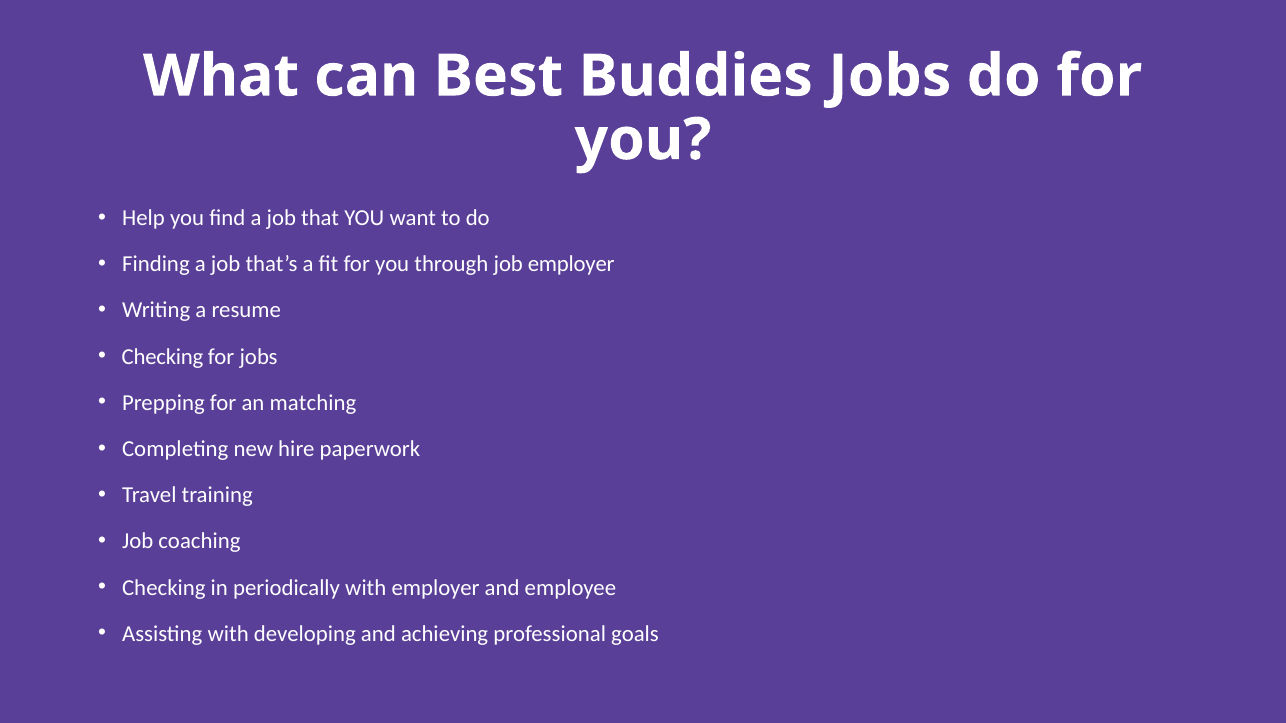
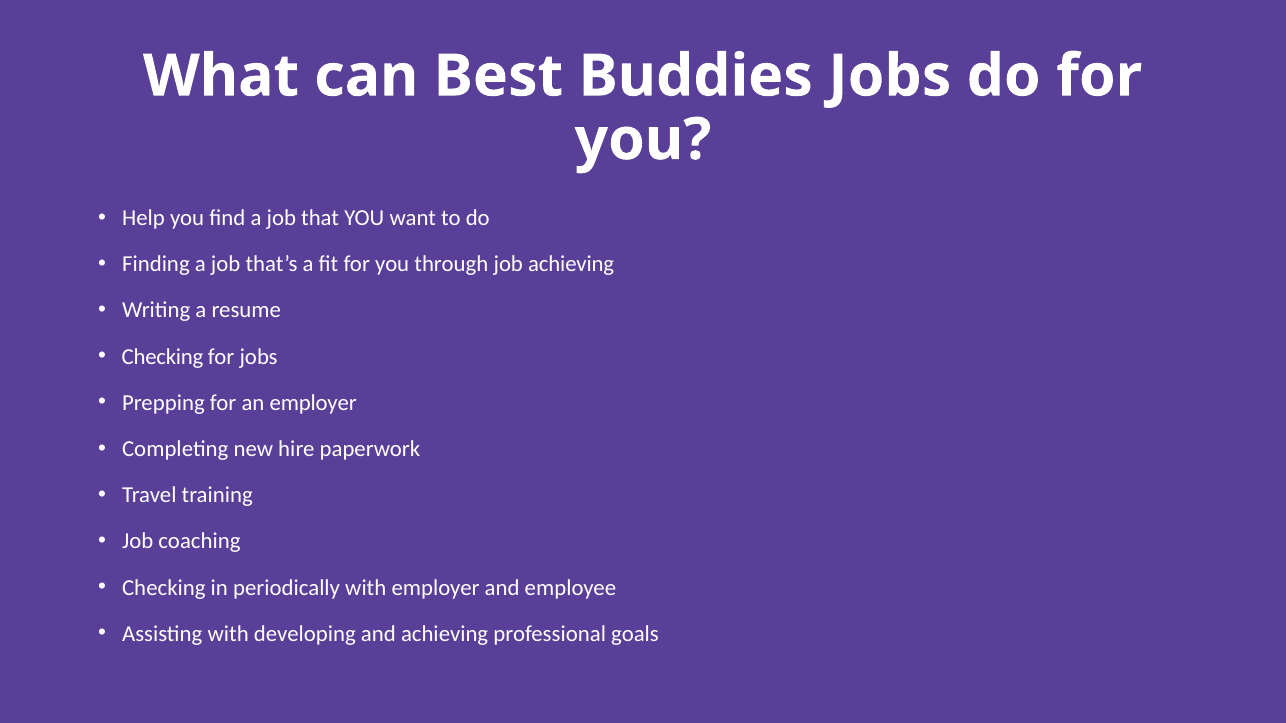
job employer: employer -> achieving
an matching: matching -> employer
